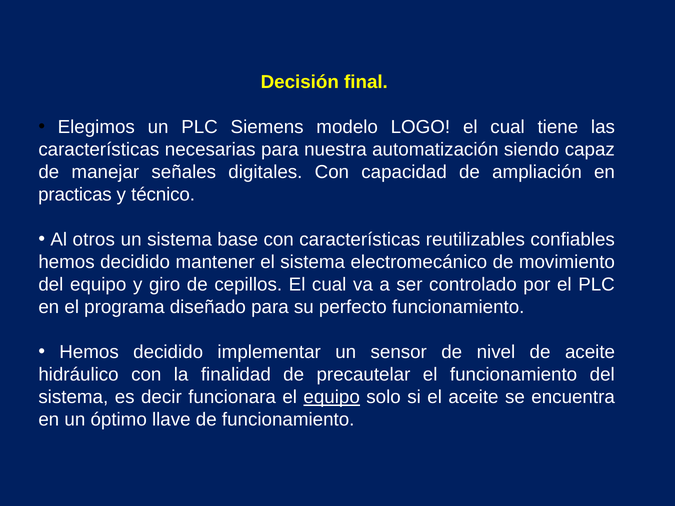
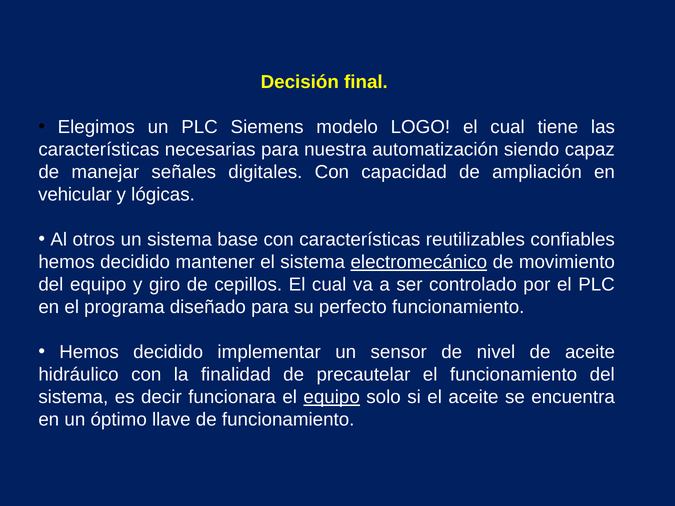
practicas: practicas -> vehicular
técnico: técnico -> lógicas
electromecánico underline: none -> present
